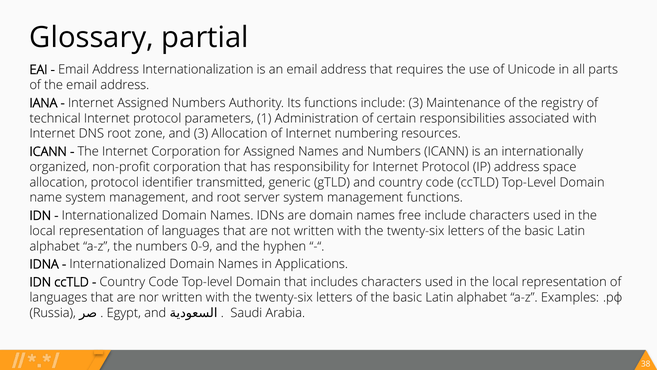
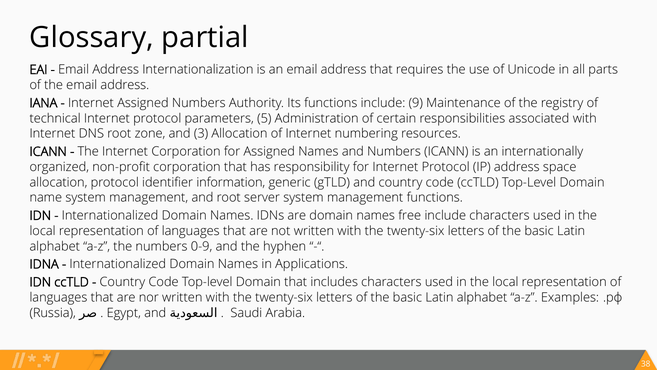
include 3: 3 -> 9
1: 1 -> 5
transmitted: transmitted -> information
